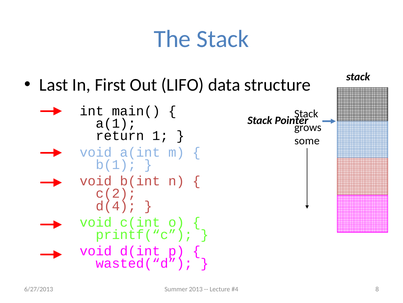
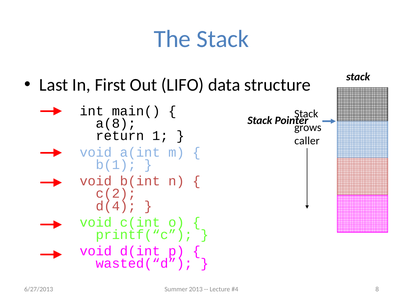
a(1: a(1 -> a(8
some: some -> caller
